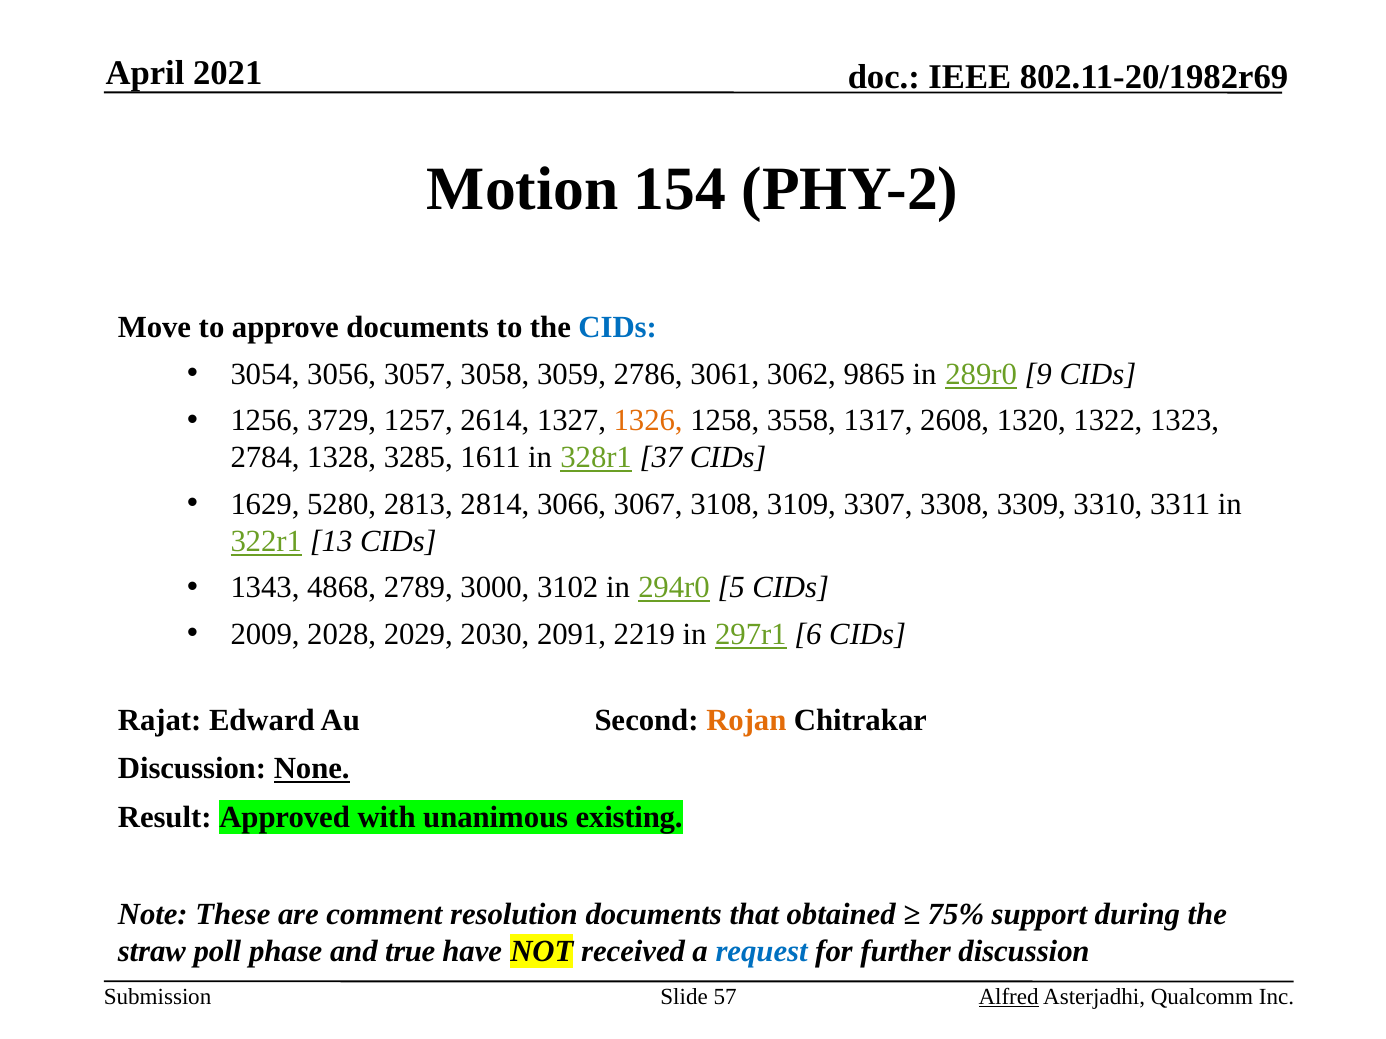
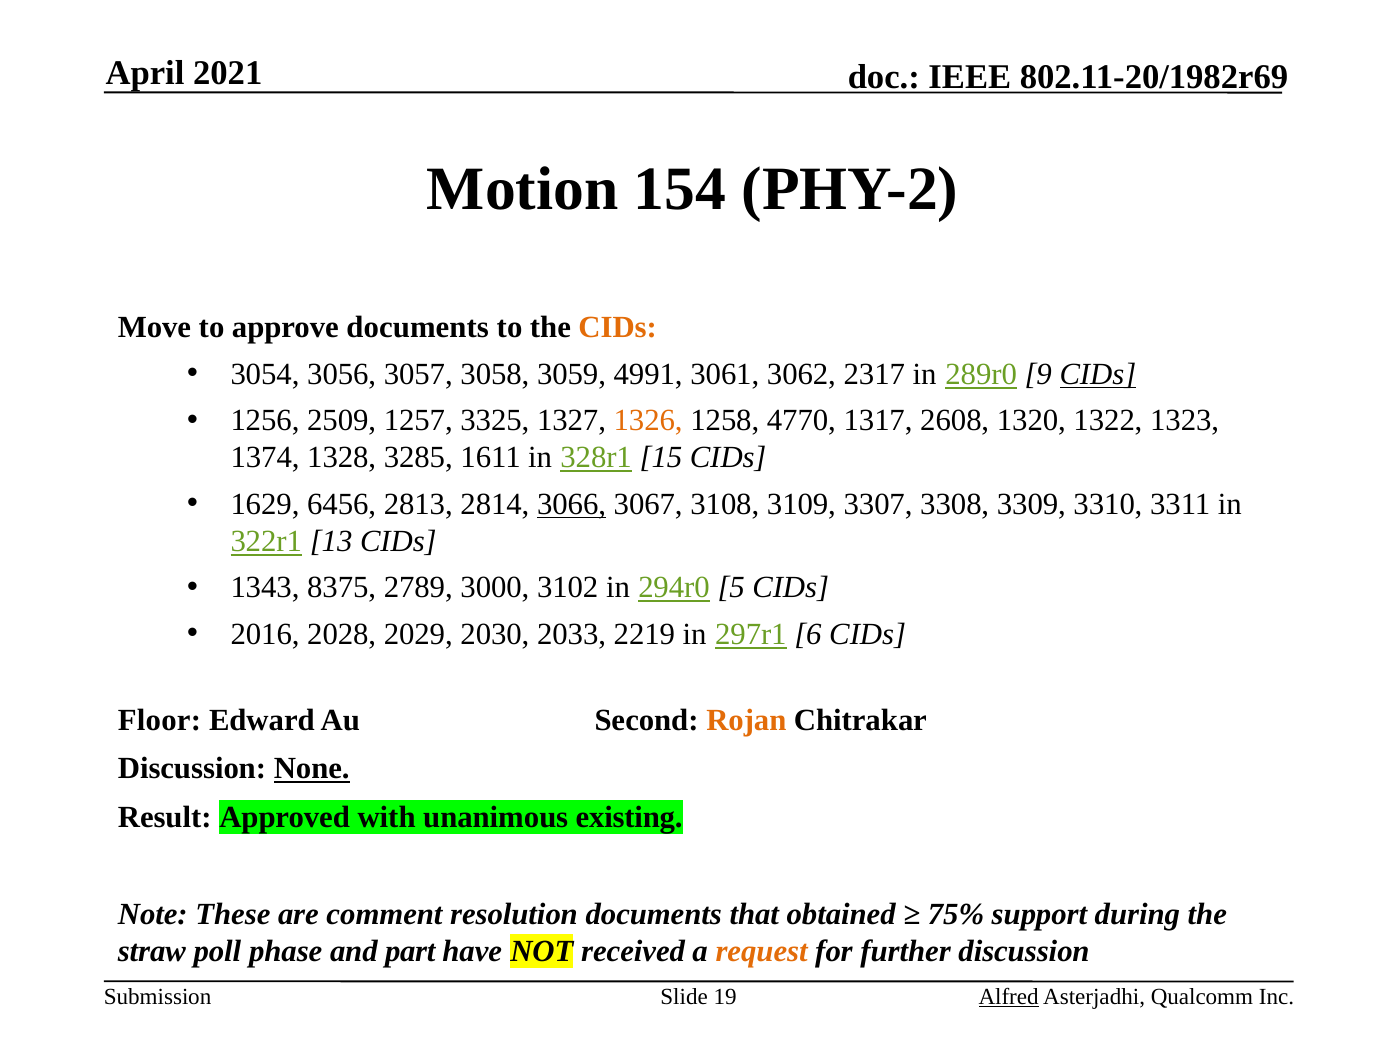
CIDs at (618, 328) colour: blue -> orange
2786: 2786 -> 4991
9865: 9865 -> 2317
CIDs at (1098, 374) underline: none -> present
3729: 3729 -> 2509
2614: 2614 -> 3325
3558: 3558 -> 4770
2784: 2784 -> 1374
37: 37 -> 15
5280: 5280 -> 6456
3066 underline: none -> present
4868: 4868 -> 8375
2009: 2009 -> 2016
2091: 2091 -> 2033
Rajat: Rajat -> Floor
true: true -> part
request colour: blue -> orange
57: 57 -> 19
